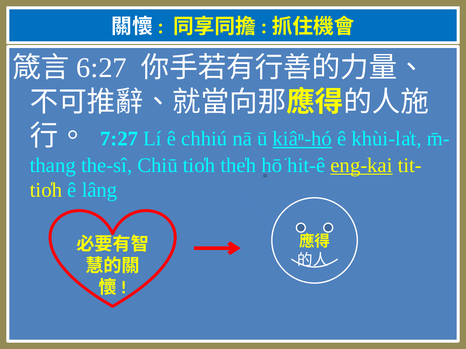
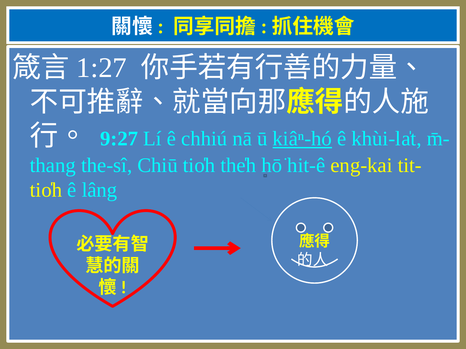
6:27: 6:27 -> 1:27
7:27: 7:27 -> 9:27
eng-kai underline: present -> none
